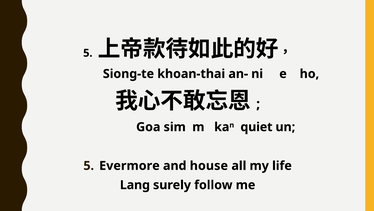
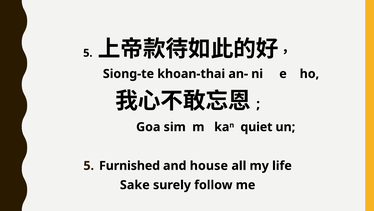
Evermore: Evermore -> Furnished
Lang: Lang -> Sake
